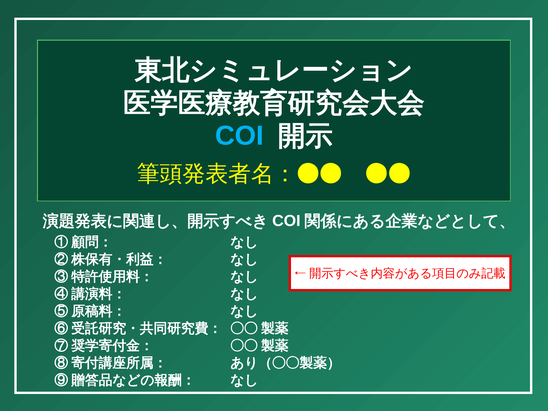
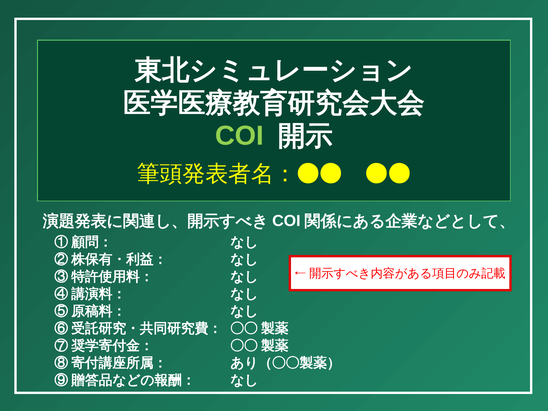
COI colour: light blue -> light green
